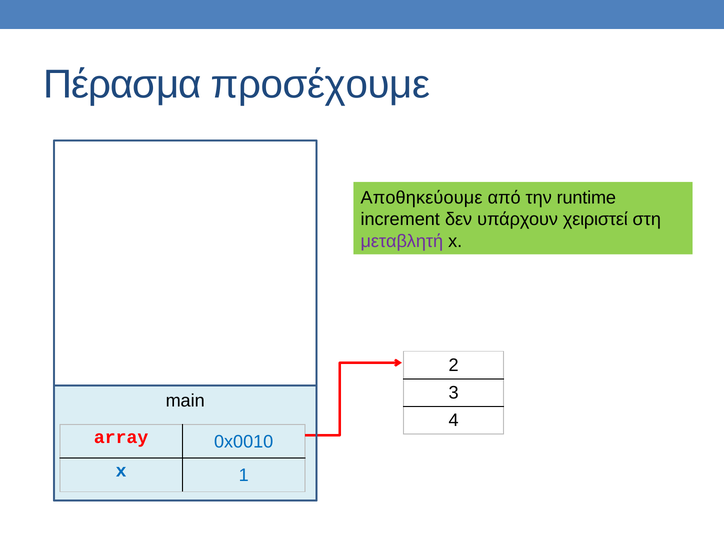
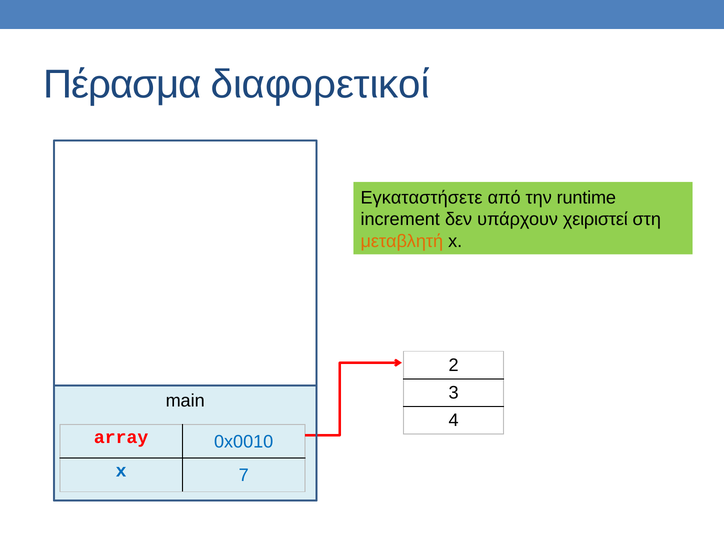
προσέχουμε: προσέχουμε -> διαφορετικοί
Αποθηκεύουμε: Αποθηκεύουμε -> Εγκαταστήσετε
μεταβλητή colour: purple -> orange
1: 1 -> 7
